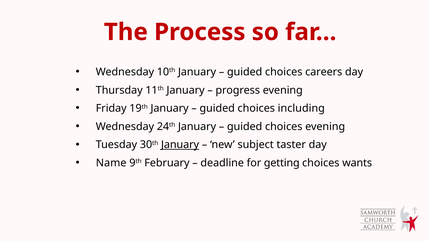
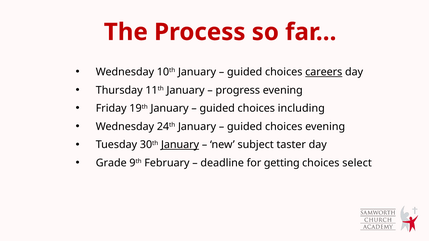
careers underline: none -> present
Name: Name -> Grade
wants: wants -> select
